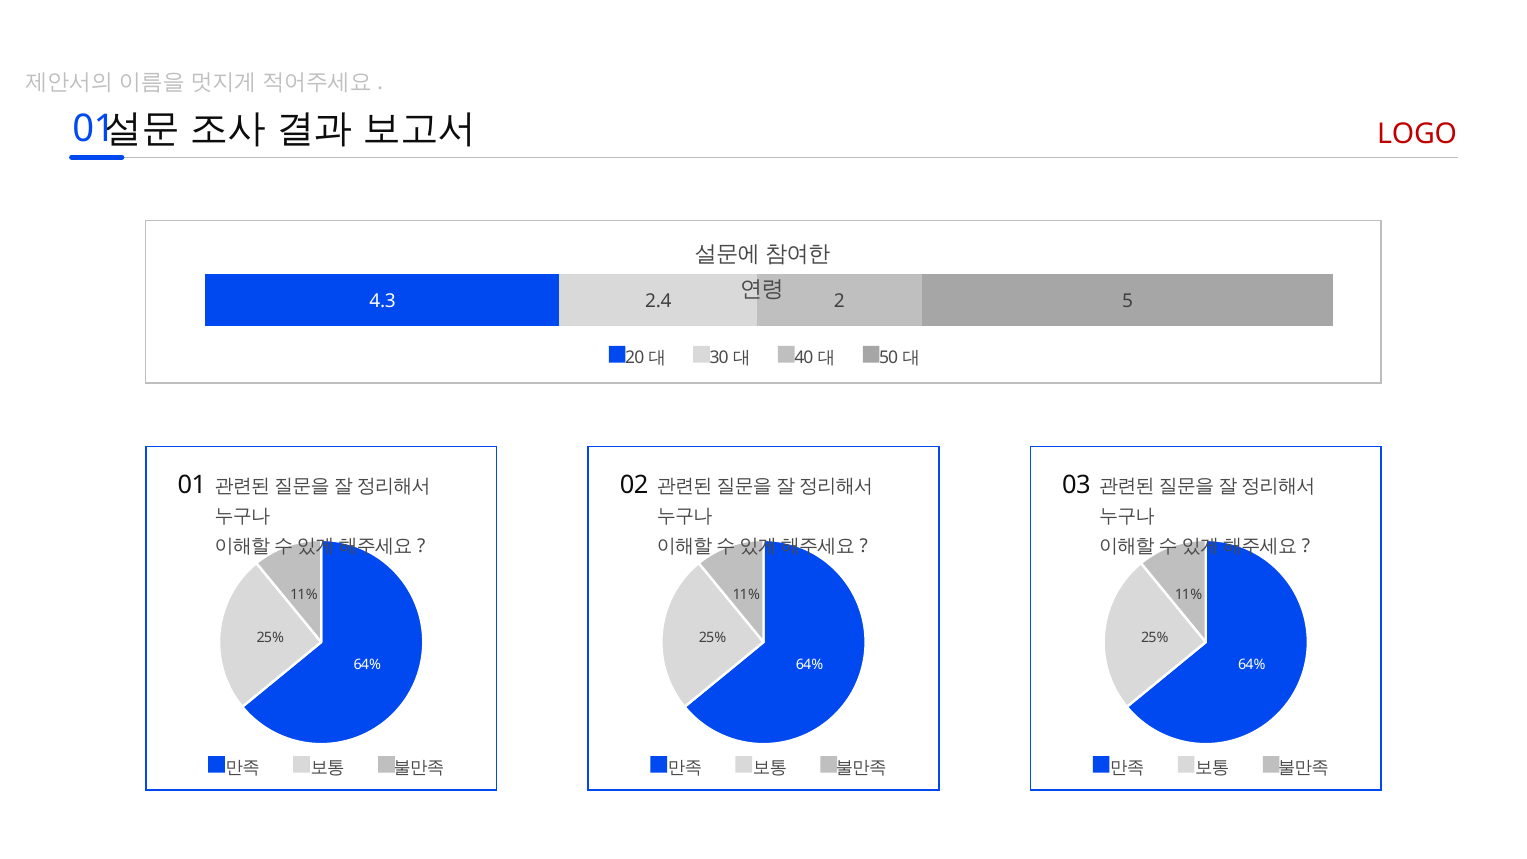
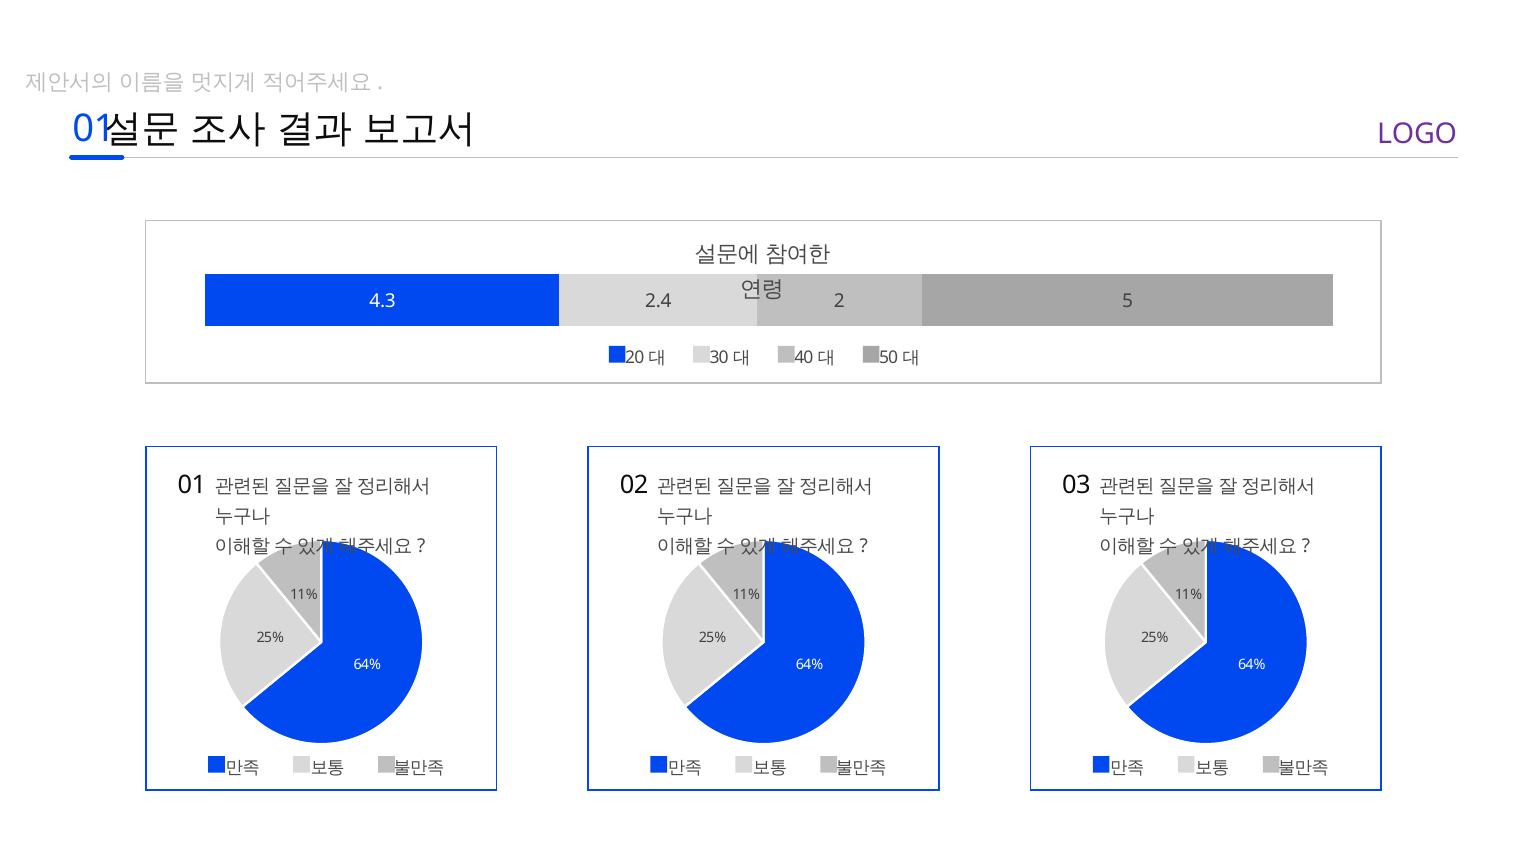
LOGO colour: red -> purple
